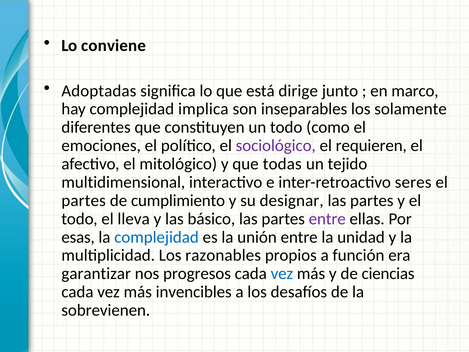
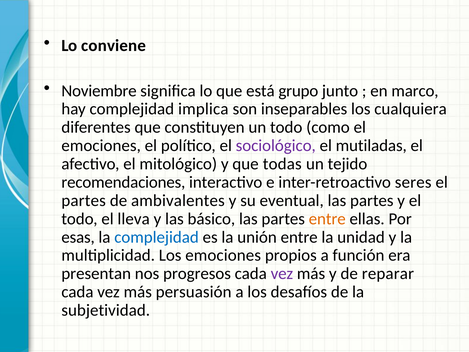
Adoptadas: Adoptadas -> Noviembre
dirige: dirige -> grupo
solamente: solamente -> cualquiera
requieren: requieren -> mutiladas
multidimensional: multidimensional -> recomendaciones
cumplimiento: cumplimiento -> ambivalentes
designar: designar -> eventual
entre at (327, 219) colour: purple -> orange
Los razonables: razonables -> emociones
garantizar: garantizar -> presentan
vez at (282, 273) colour: blue -> purple
ciencias: ciencias -> reparar
invencibles: invencibles -> persuasión
sobrevienen: sobrevienen -> subjetividad
